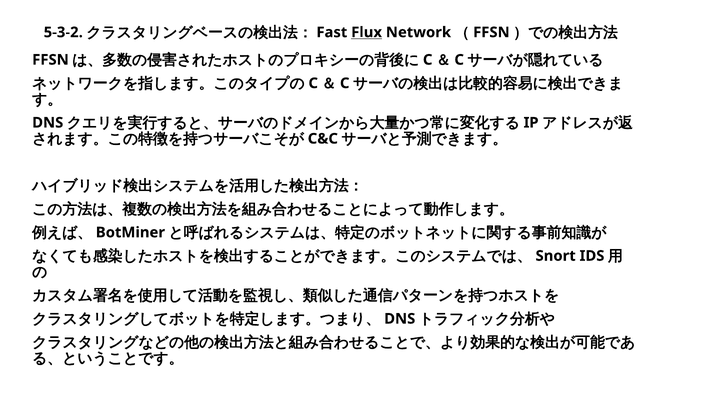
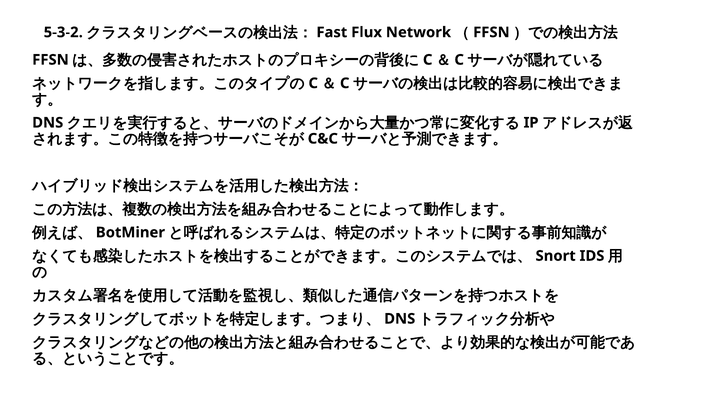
Flux underline: present -> none
